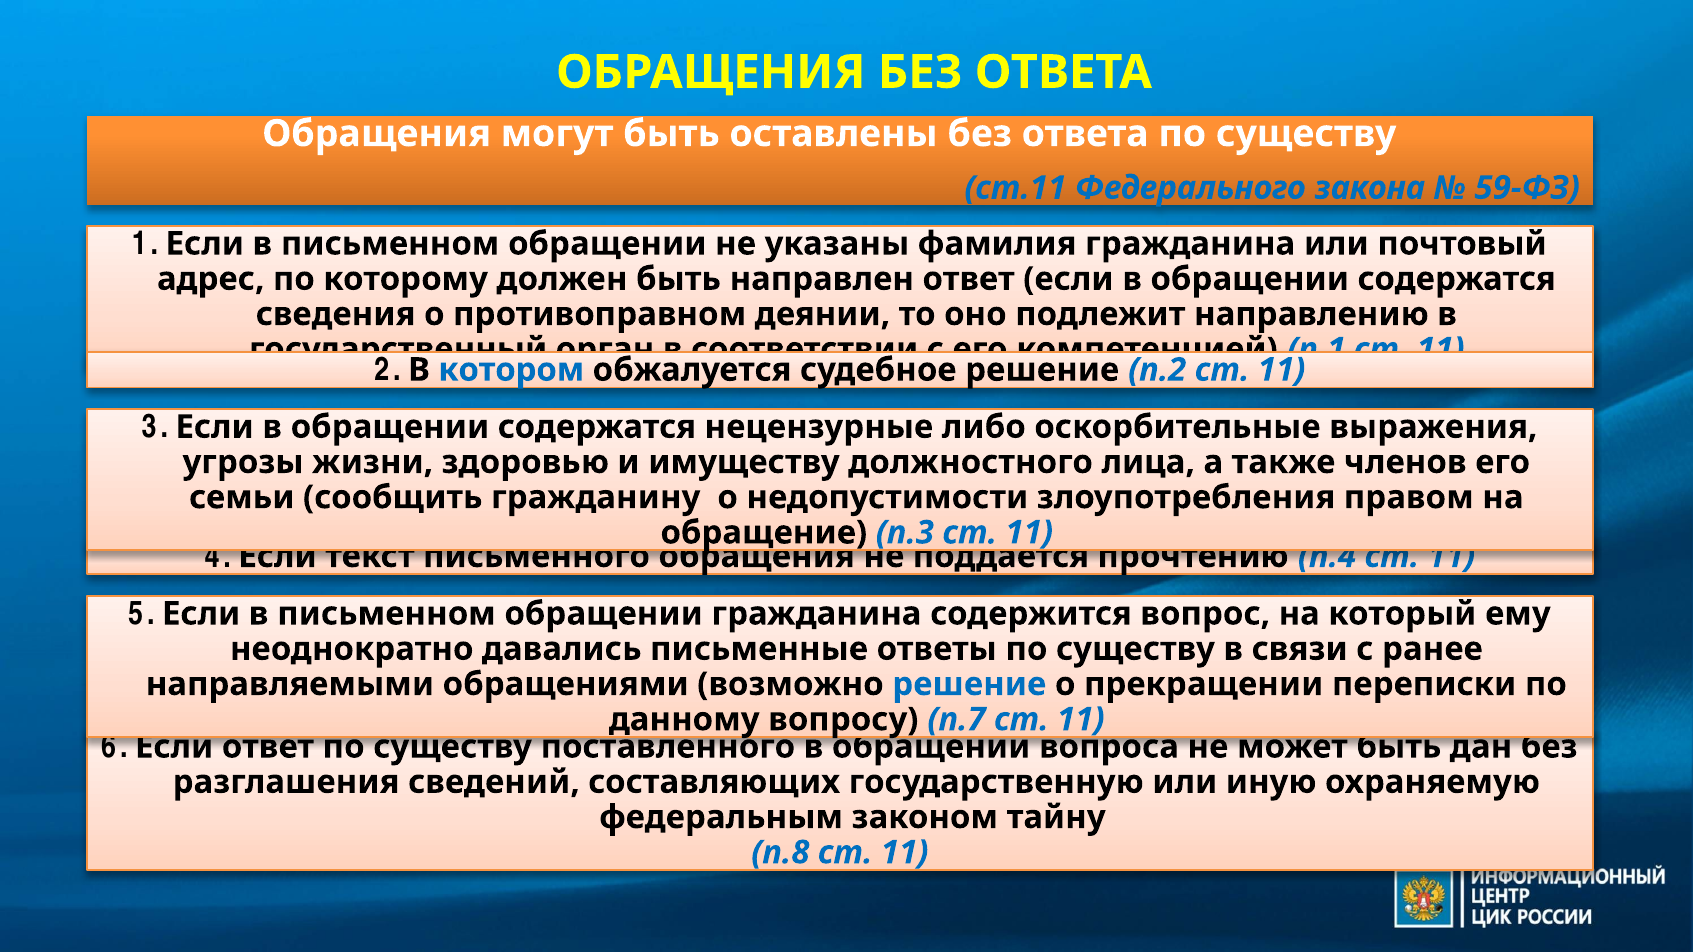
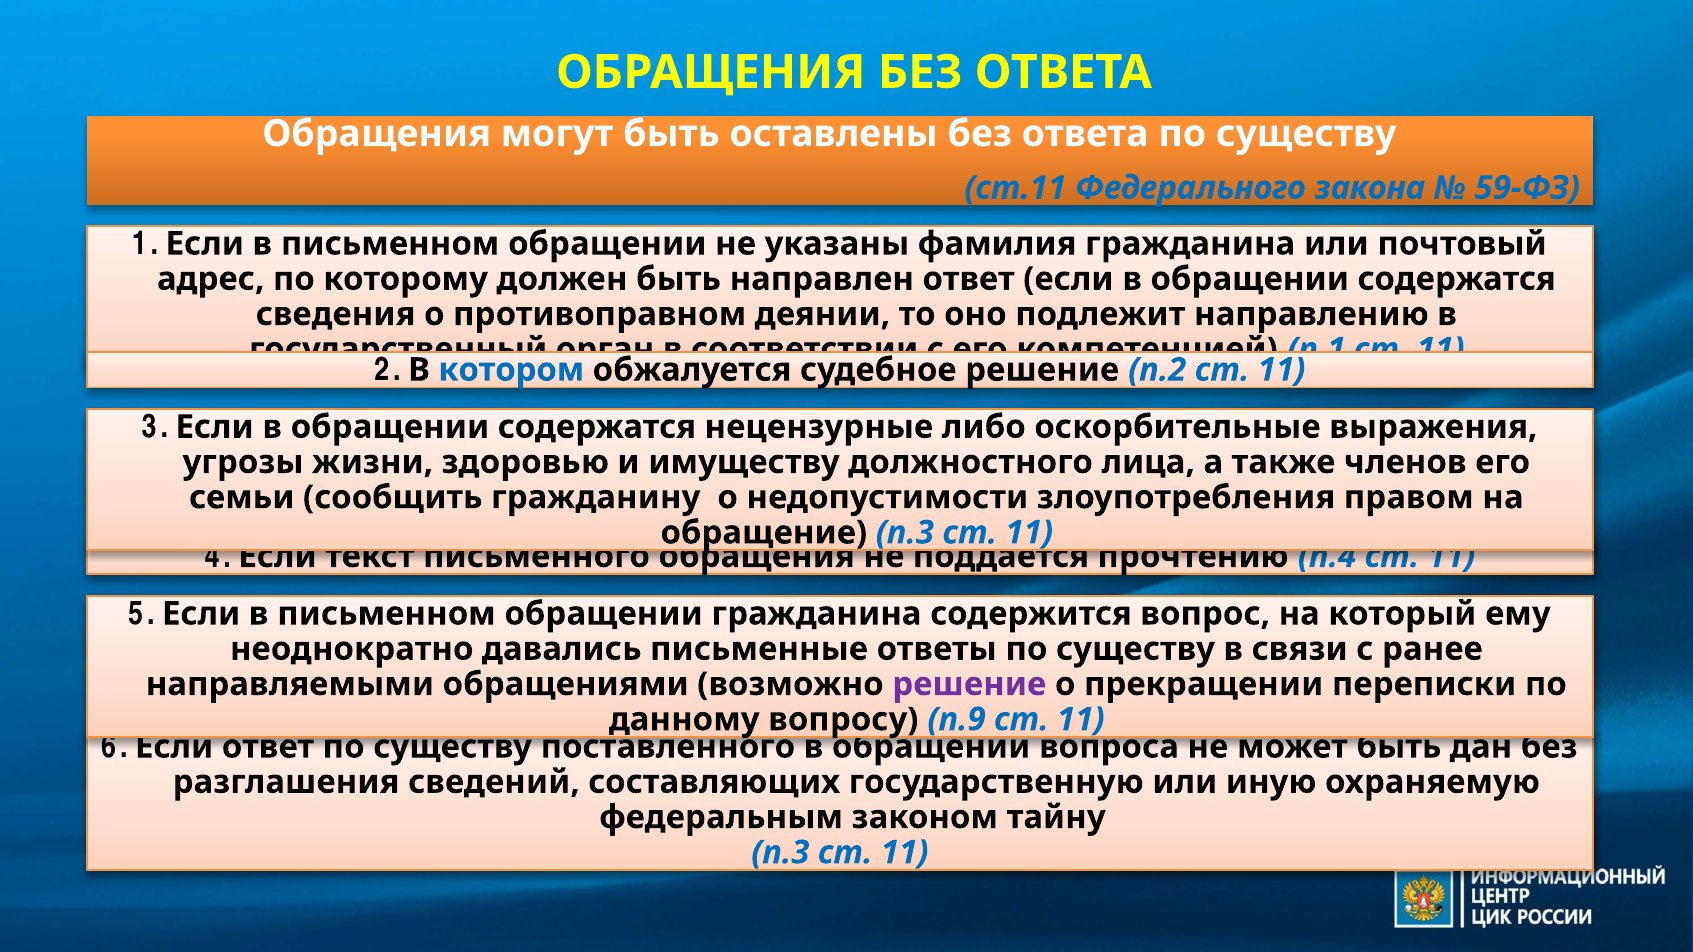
решение at (969, 684) colour: blue -> purple
п.7: п.7 -> п.9
п.8 at (780, 853): п.8 -> п.3
